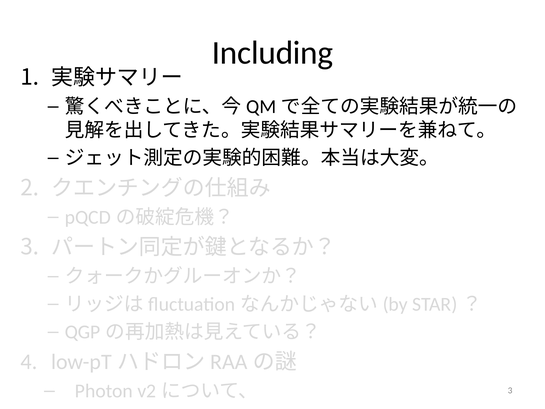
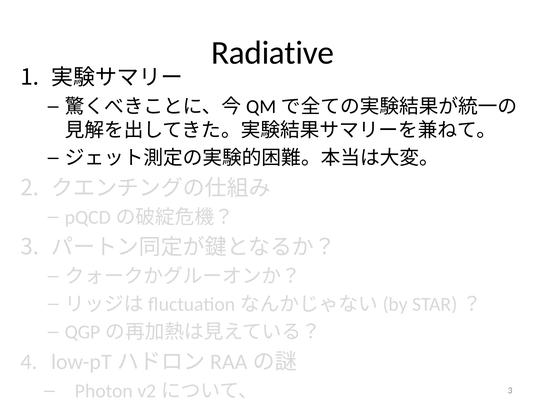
Including: Including -> Radiative
